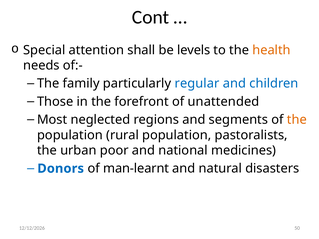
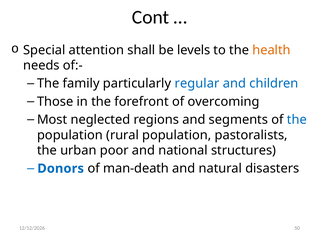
unattended: unattended -> overcoming
the at (297, 120) colour: orange -> blue
medicines: medicines -> structures
man-learnt: man-learnt -> man-death
